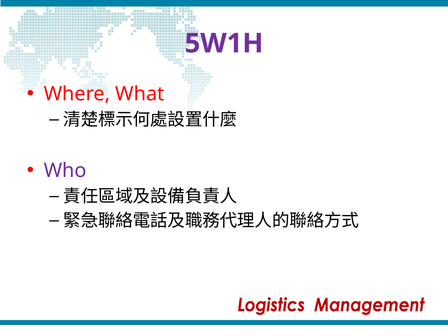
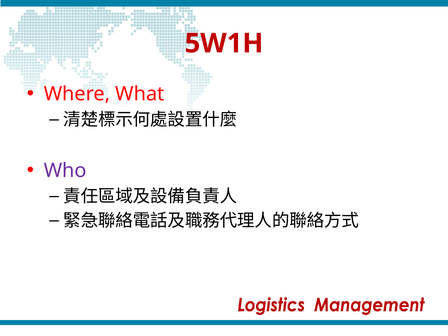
5W1H colour: purple -> red
